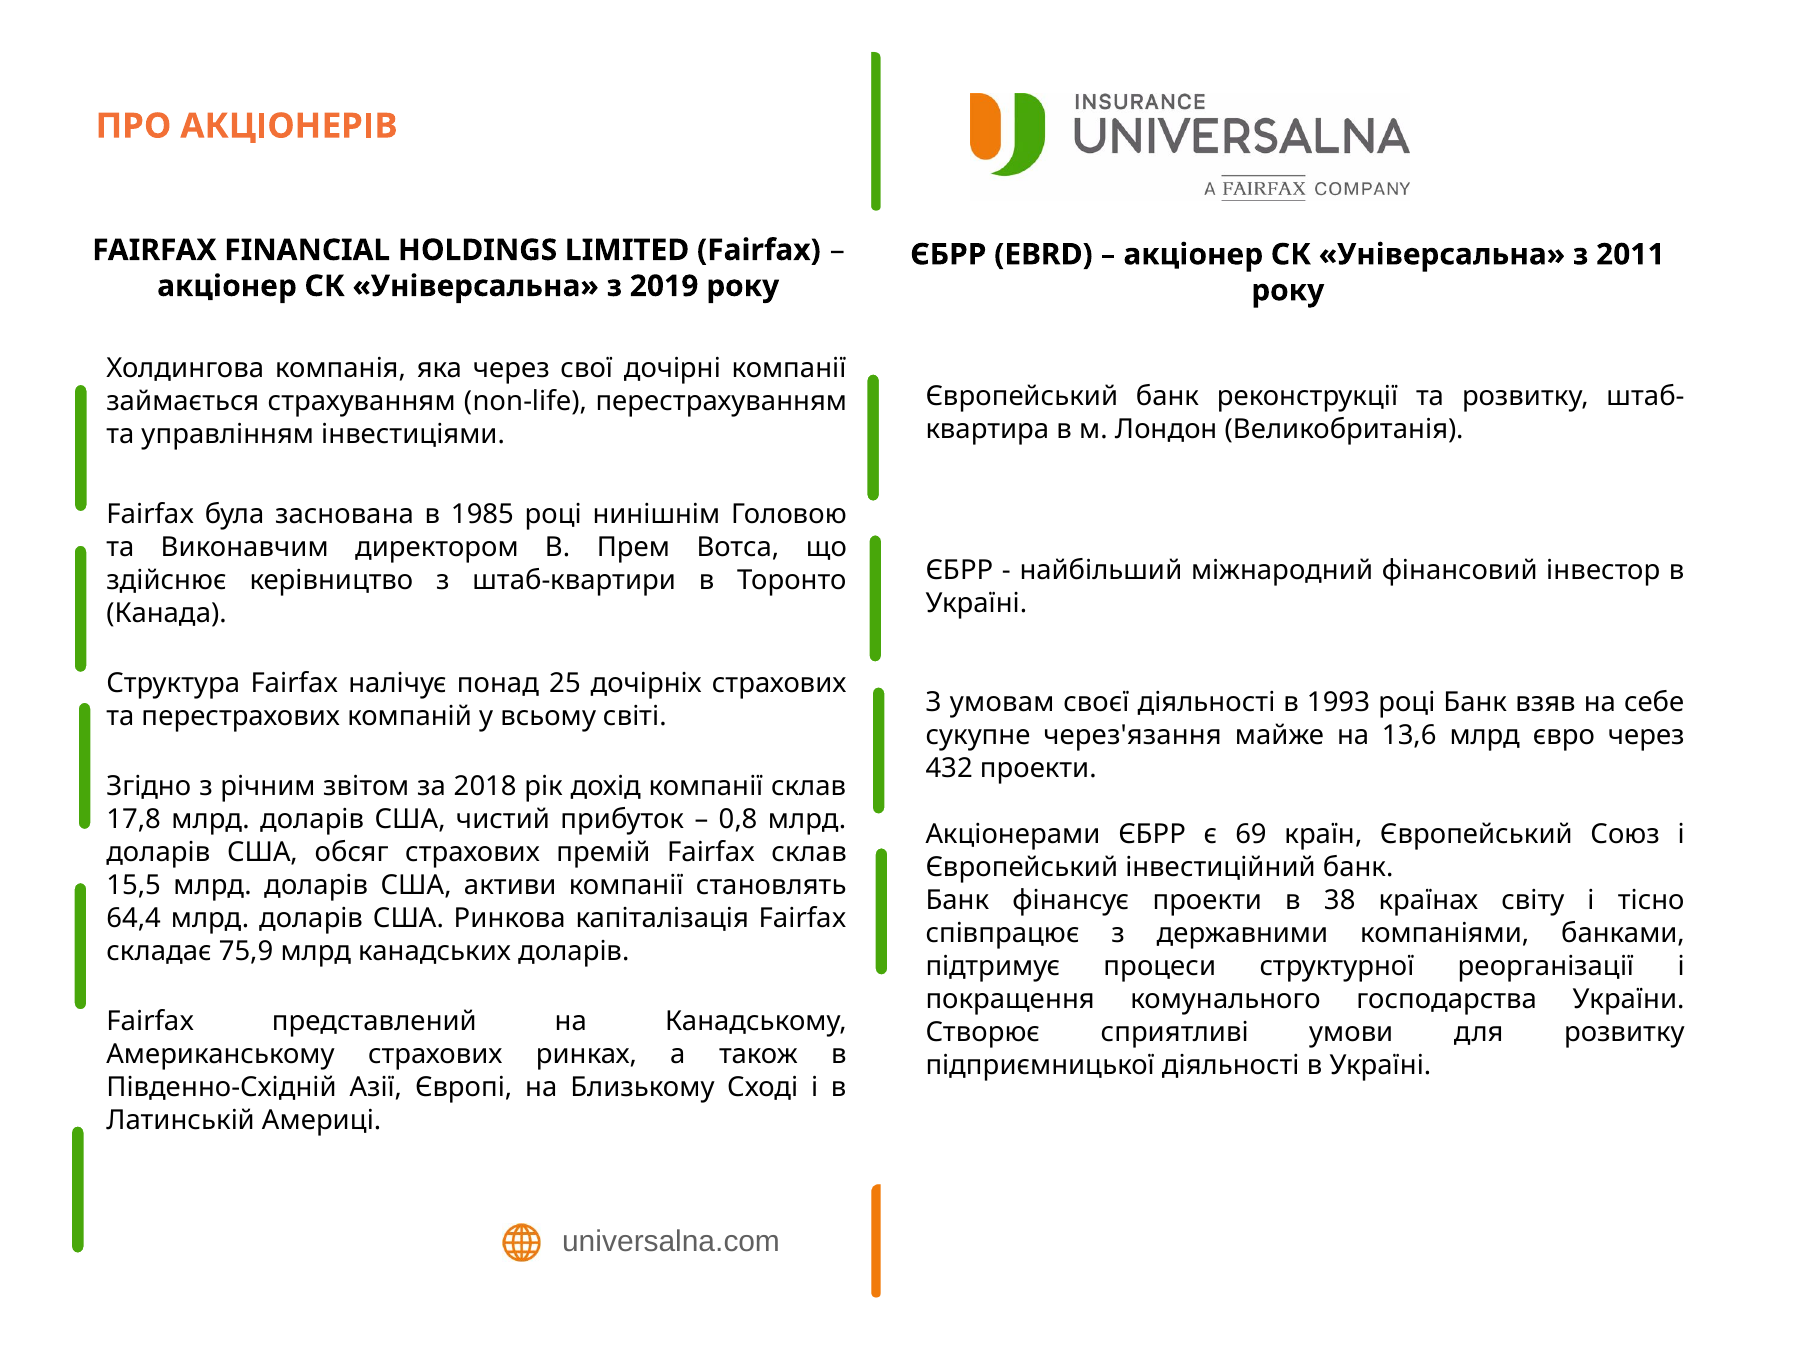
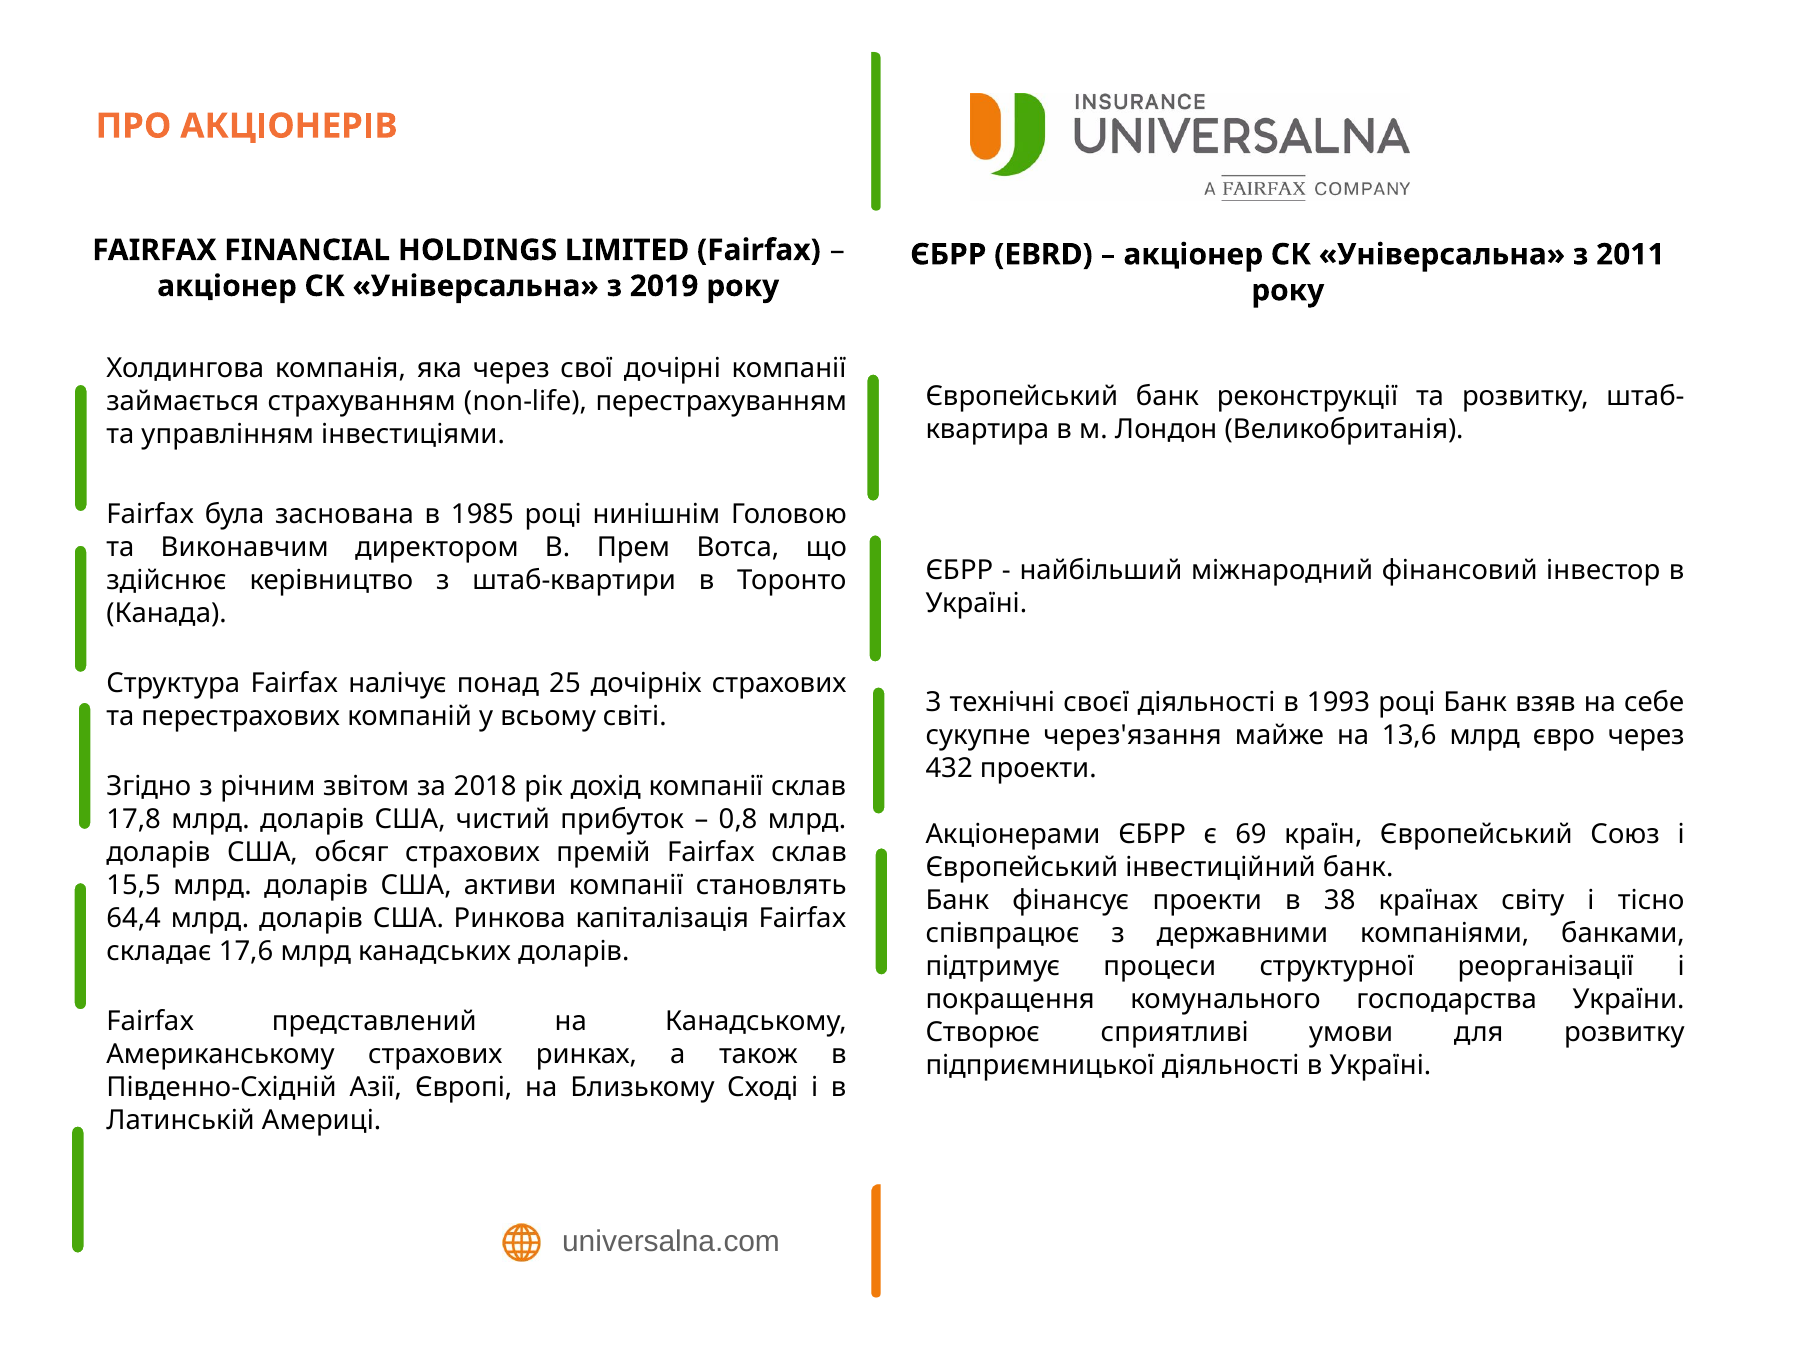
умовам: умовам -> технічні
75,9: 75,9 -> 17,6
